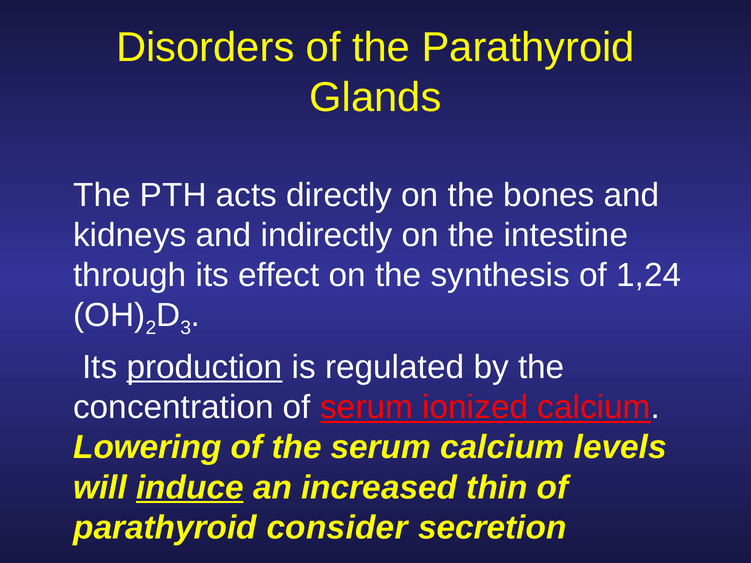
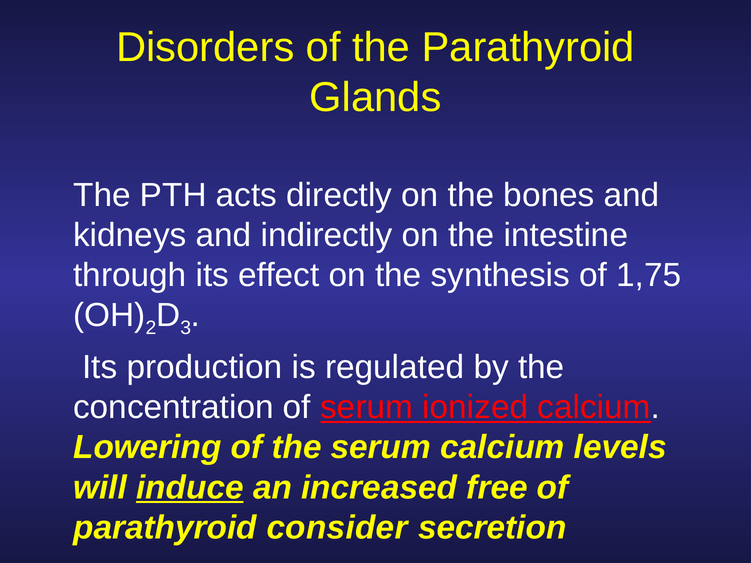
1,24: 1,24 -> 1,75
production underline: present -> none
thin: thin -> free
